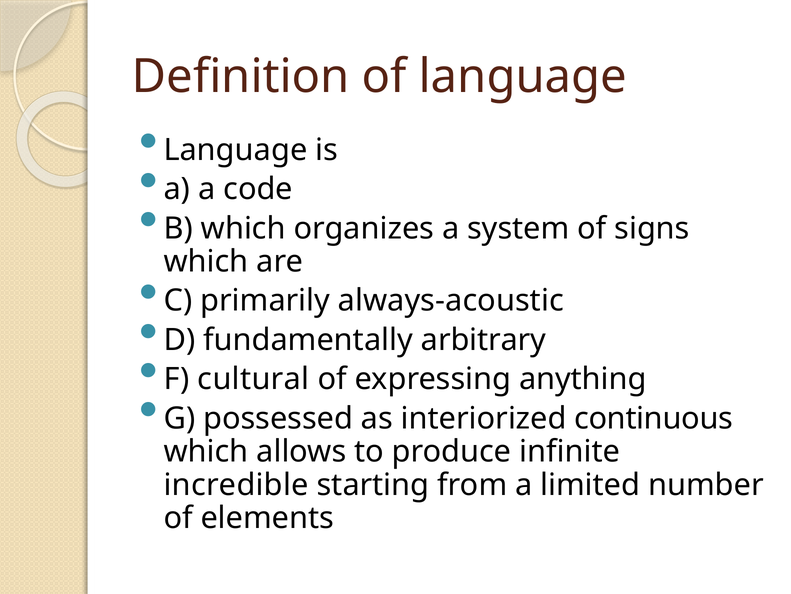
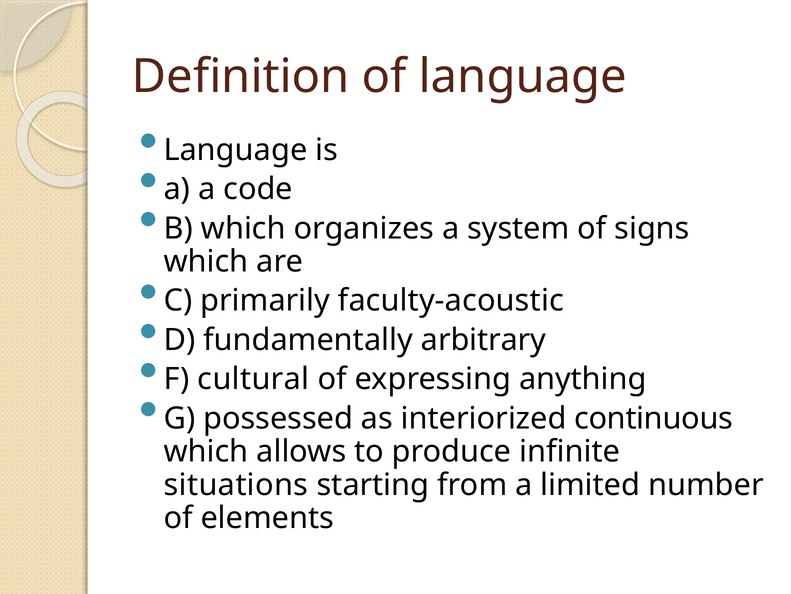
always-acoustic: always-acoustic -> faculty-acoustic
incredible: incredible -> situations
